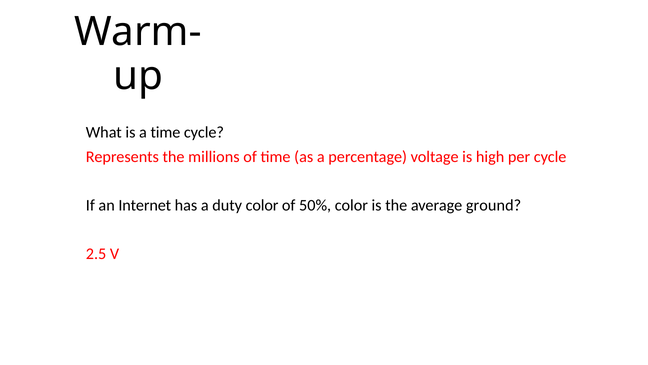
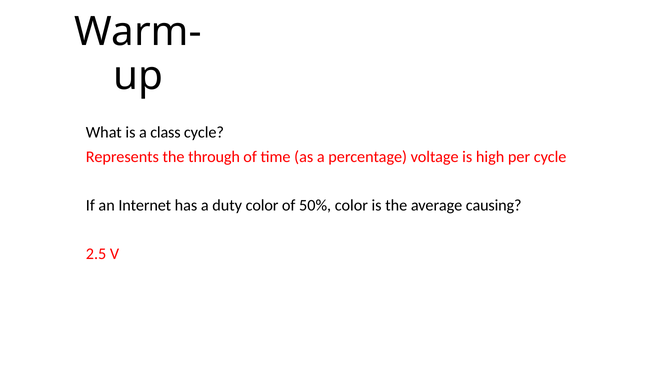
a time: time -> class
millions: millions -> through
ground: ground -> causing
